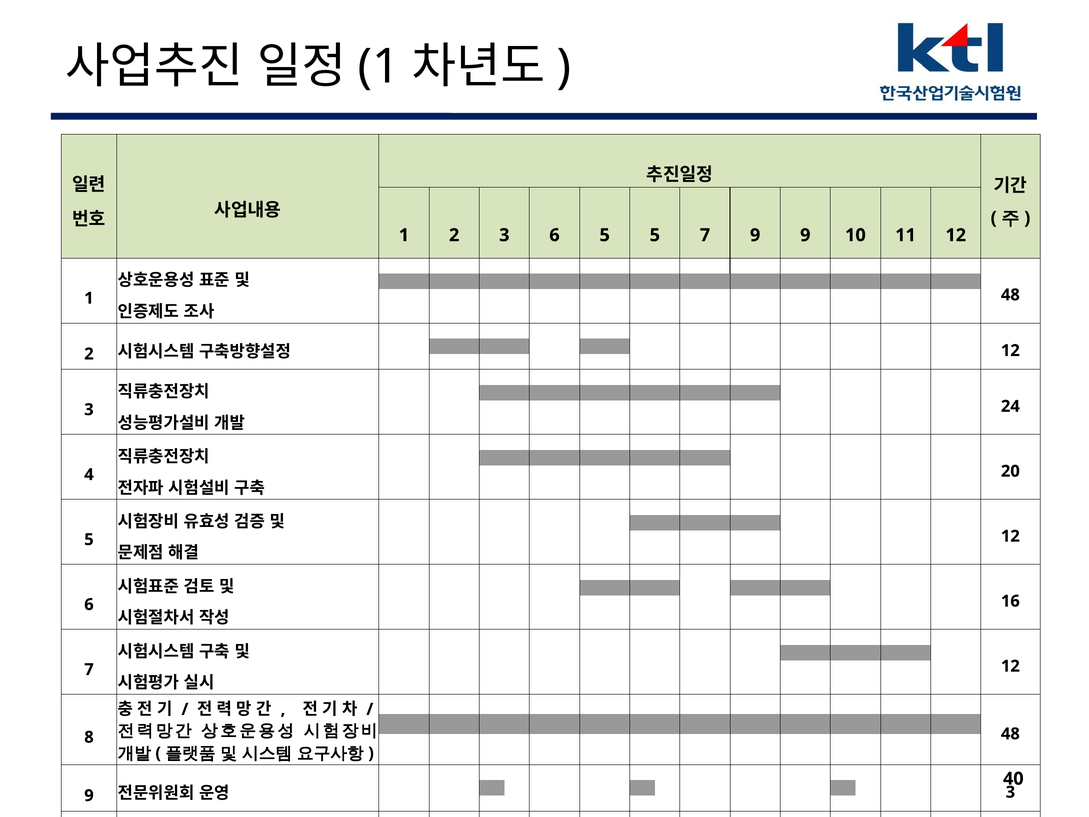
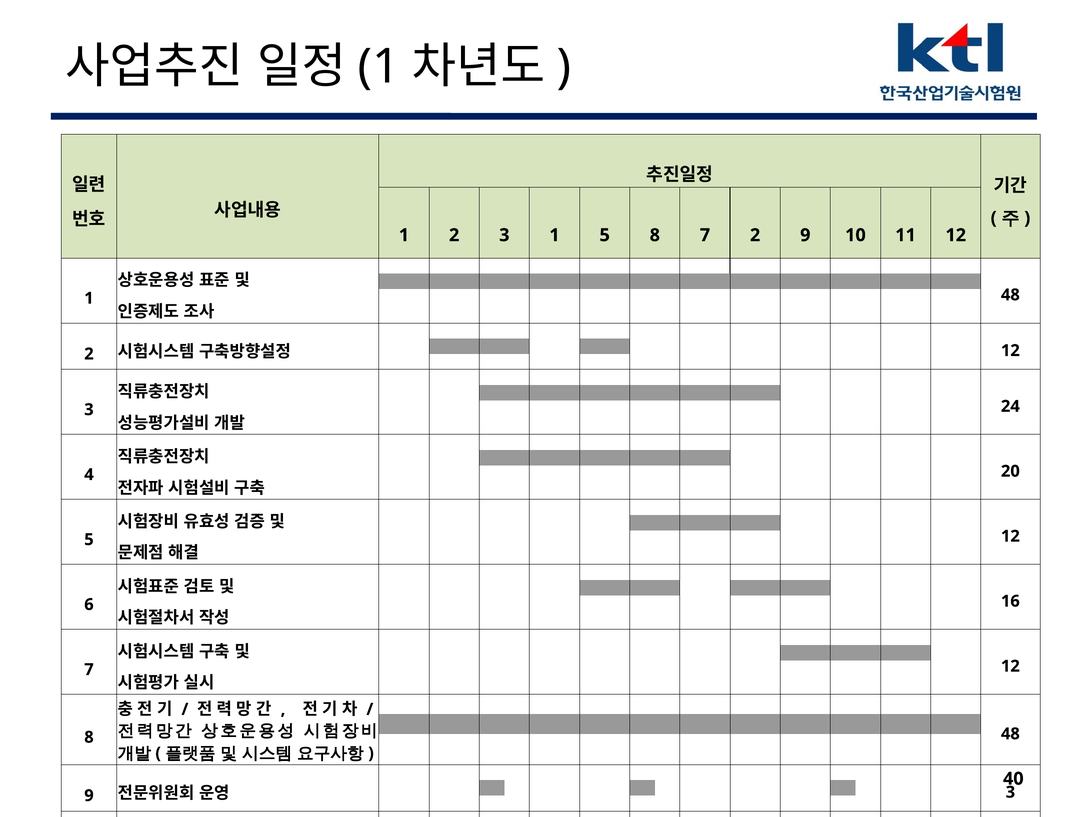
3 6: 6 -> 1
5 5: 5 -> 8
7 9: 9 -> 2
